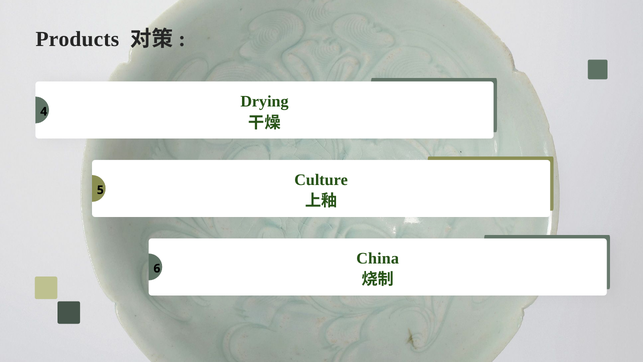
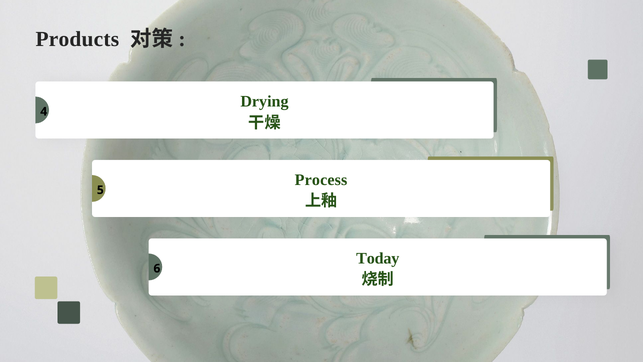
Culture: Culture -> Process
China: China -> Today
